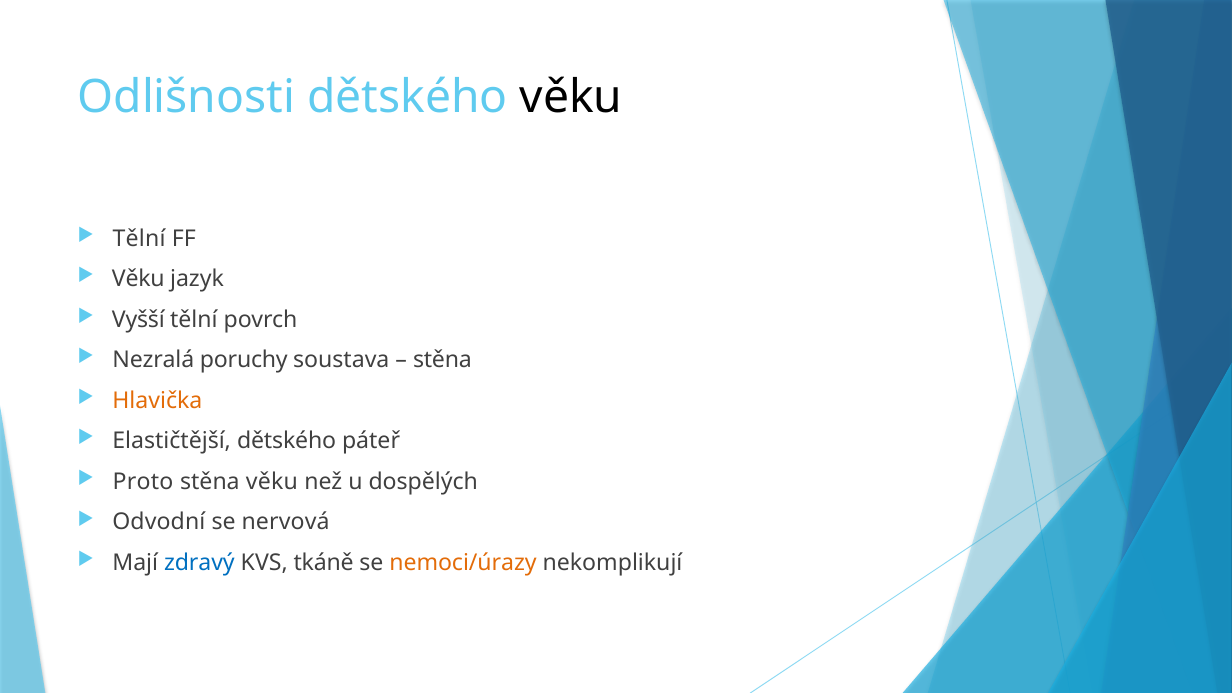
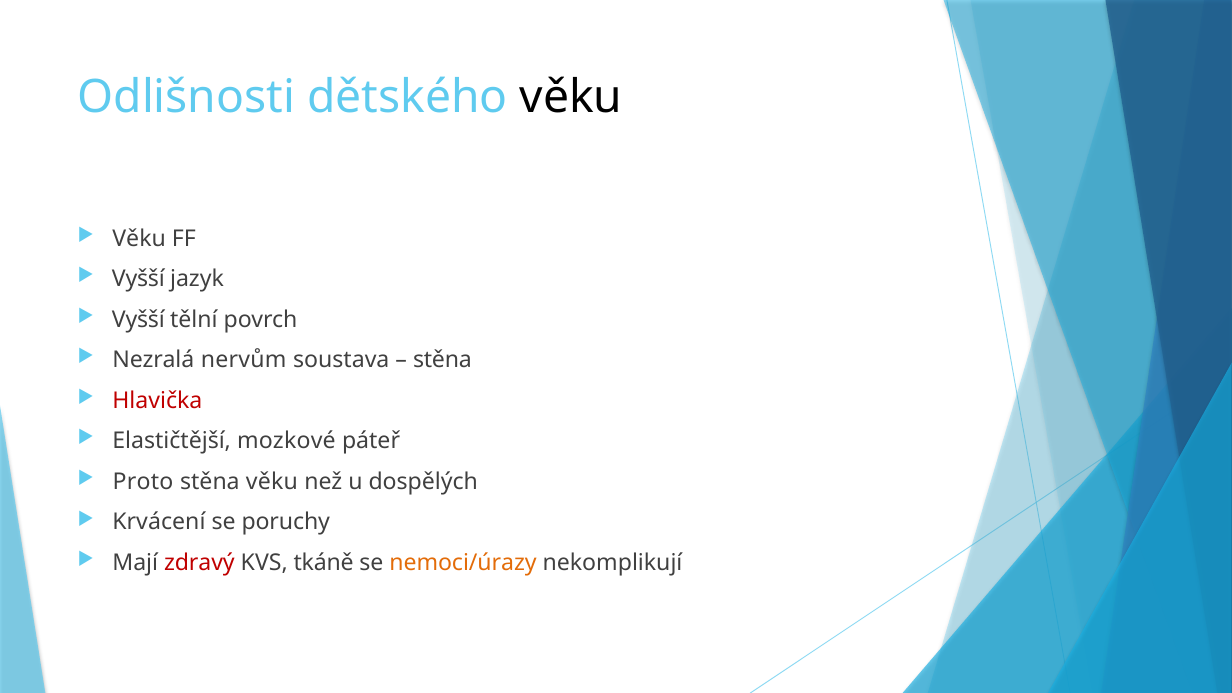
Tělní at (139, 238): Tělní -> Věku
Věku at (138, 279): Věku -> Vyšší
poruchy: poruchy -> nervům
Hlavička colour: orange -> red
Elastičtější dětského: dětského -> mozkové
Odvodní: Odvodní -> Krvácení
nervová: nervová -> poruchy
zdravý colour: blue -> red
